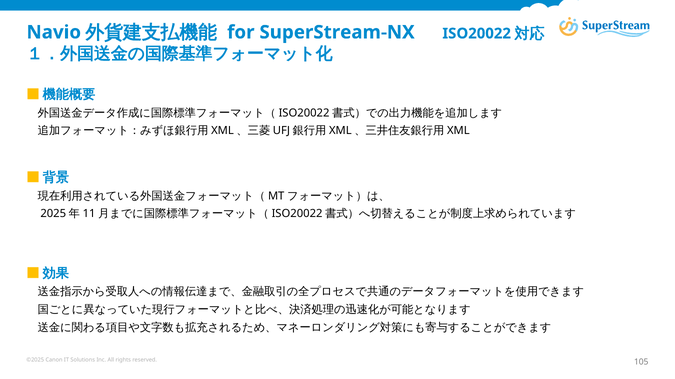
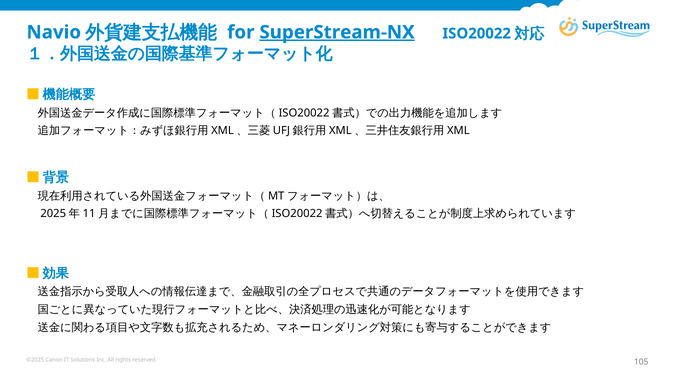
SuperStream-NX underline: none -> present
